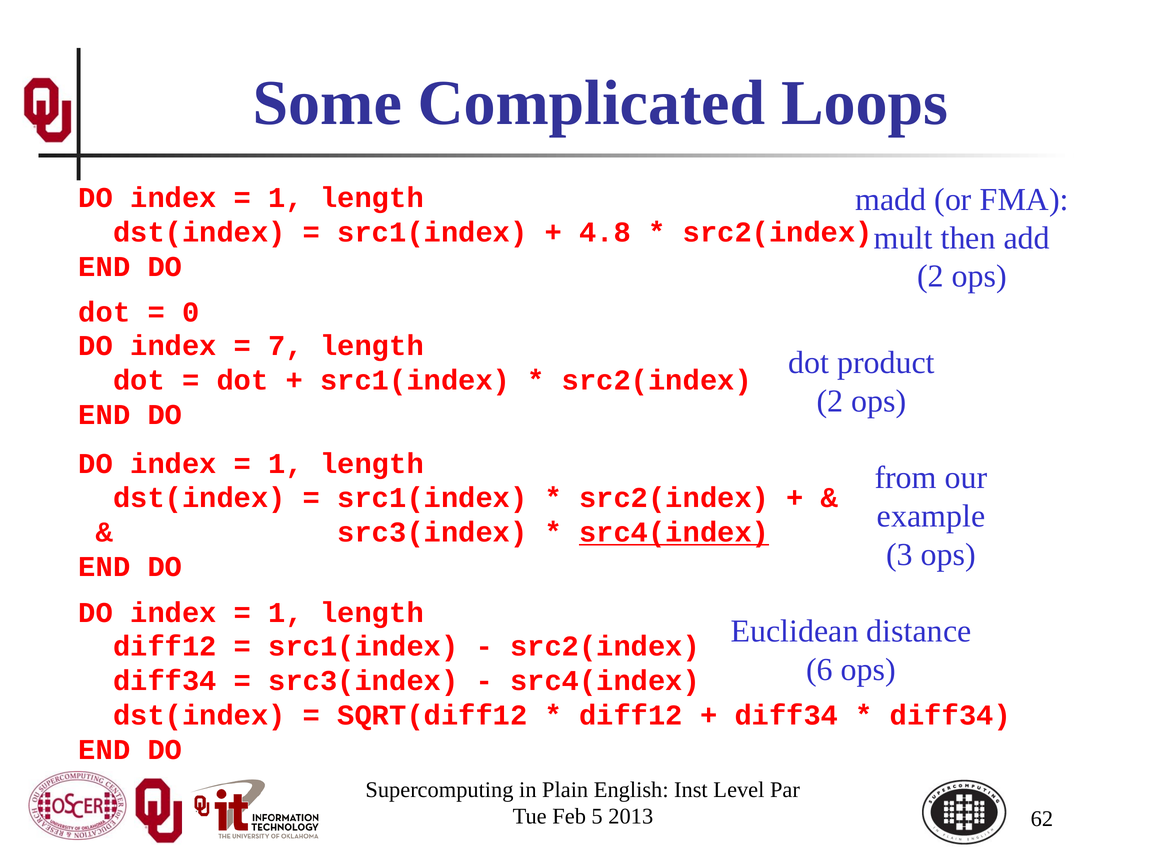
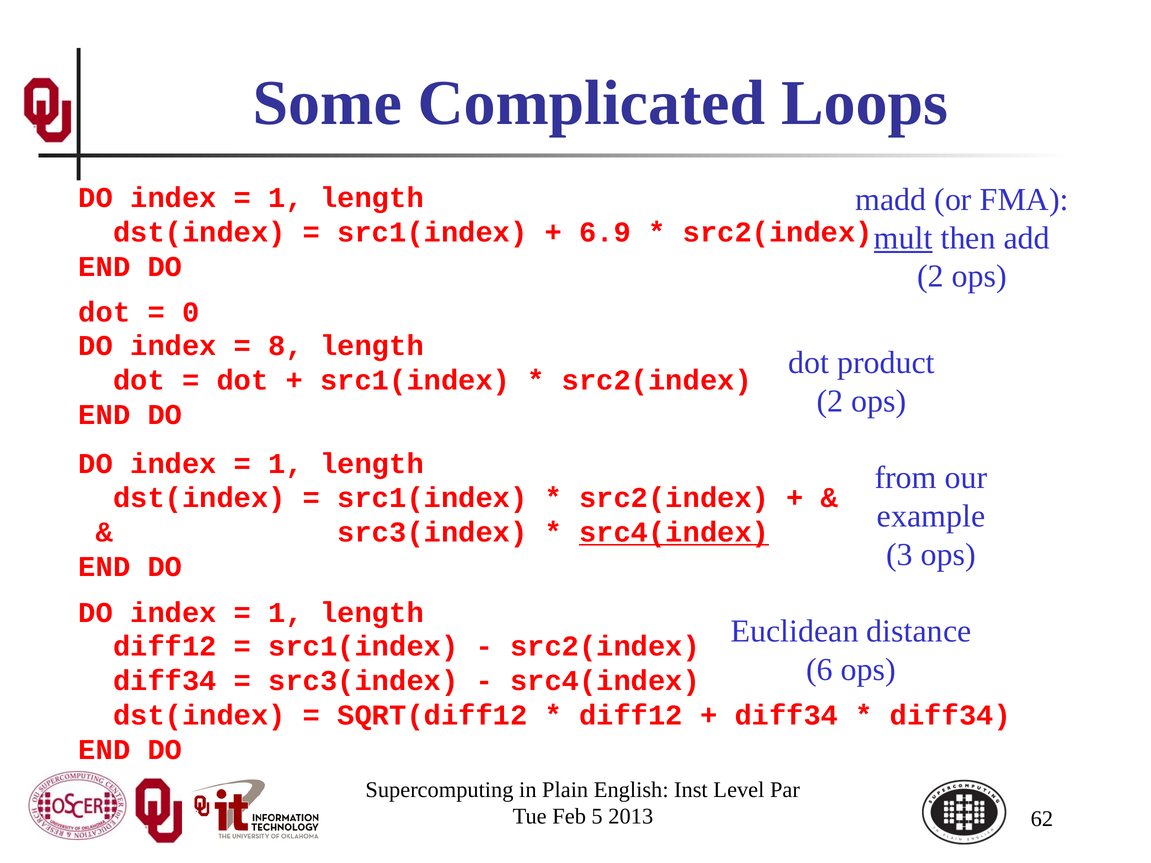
4.8: 4.8 -> 6.9
mult underline: none -> present
7: 7 -> 8
